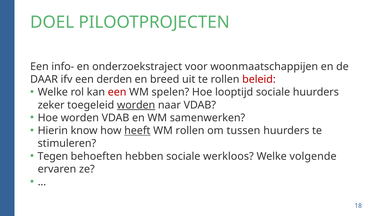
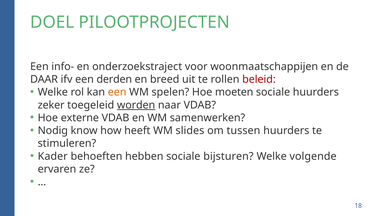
een at (117, 92) colour: red -> orange
looptijd: looptijd -> moeten
Hoe worden: worden -> externe
Hierin: Hierin -> Nodig
heeft underline: present -> none
WM rollen: rollen -> slides
Tegen: Tegen -> Kader
werkloos: werkloos -> bijsturen
